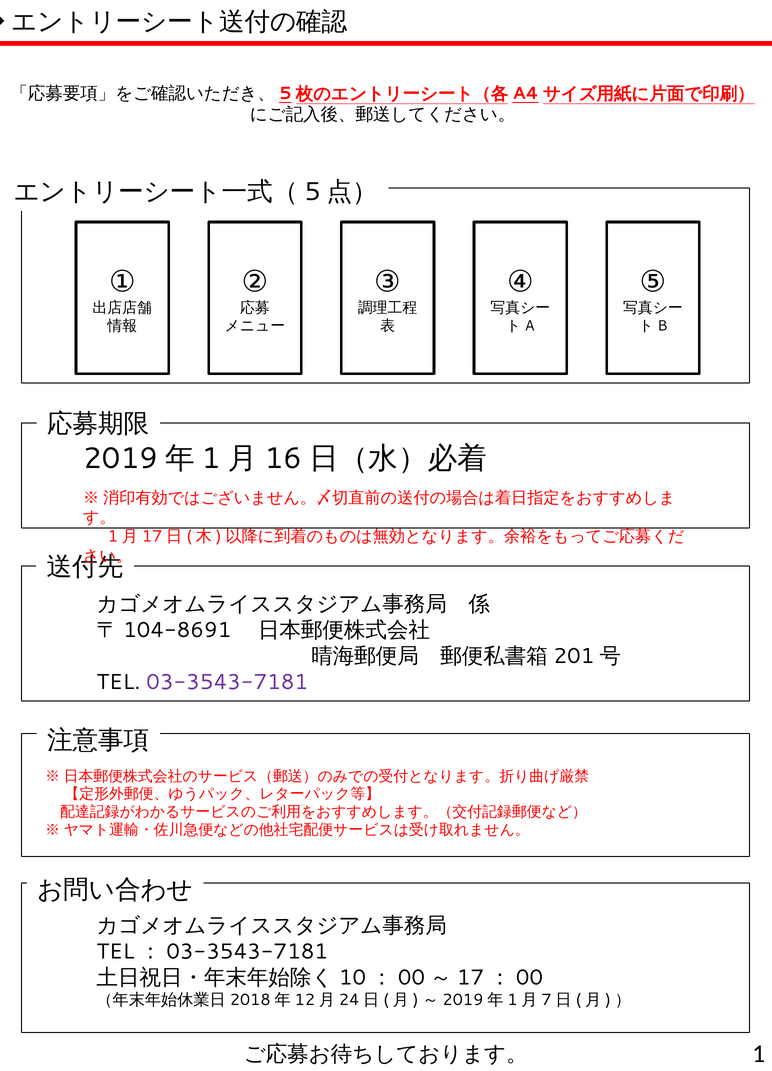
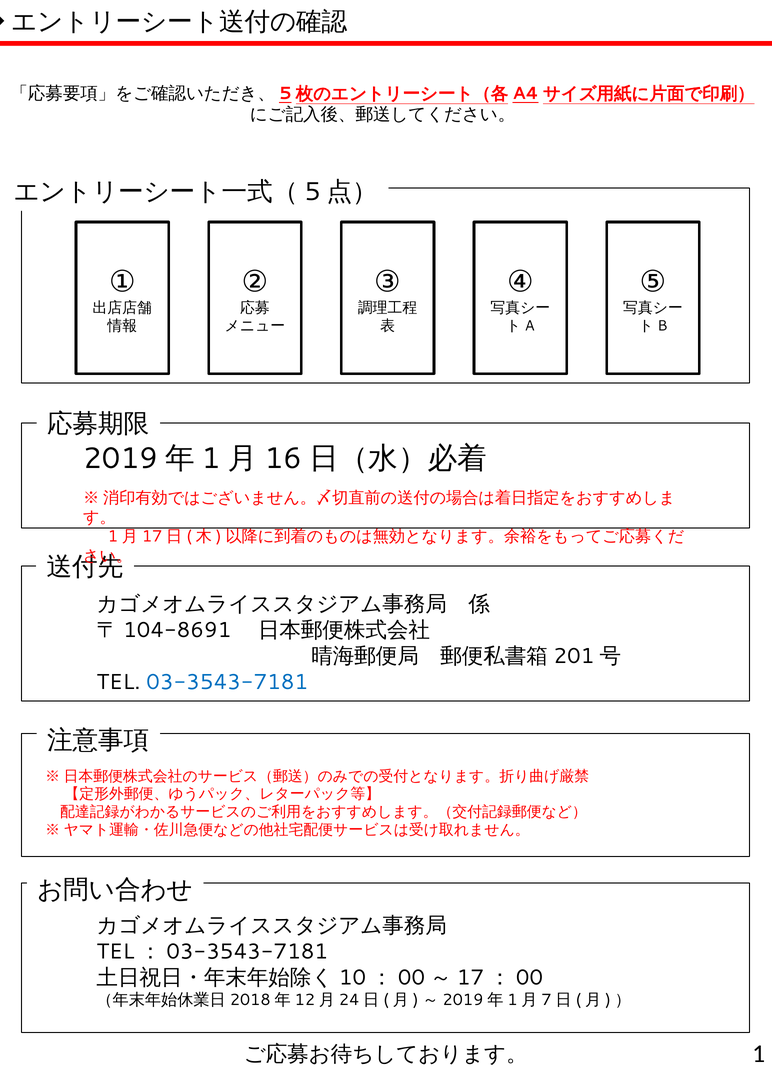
03-3543-7181 colour: purple -> blue
